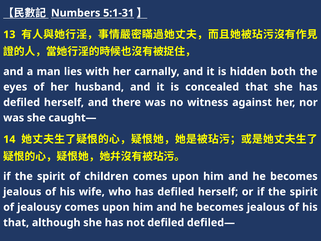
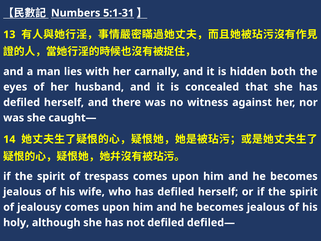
children: children -> trespass
that at (16, 222): that -> holy
